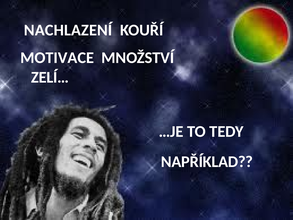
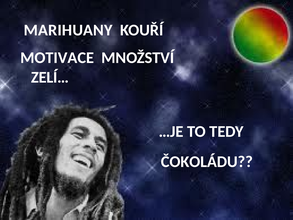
NACHLAZENÍ: NACHLAZENÍ -> MARIHUANY
NAPŘÍKLAD: NAPŘÍKLAD -> ČOKOLÁDU
